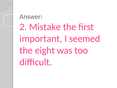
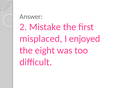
important: important -> misplaced
seemed: seemed -> enjoyed
